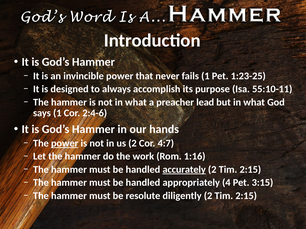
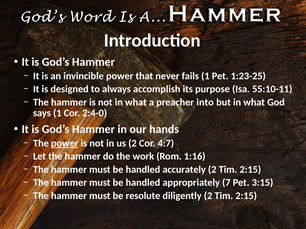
lead: lead -> into
2:4-6: 2:4-6 -> 2:4-0
accurately underline: present -> none
4: 4 -> 7
